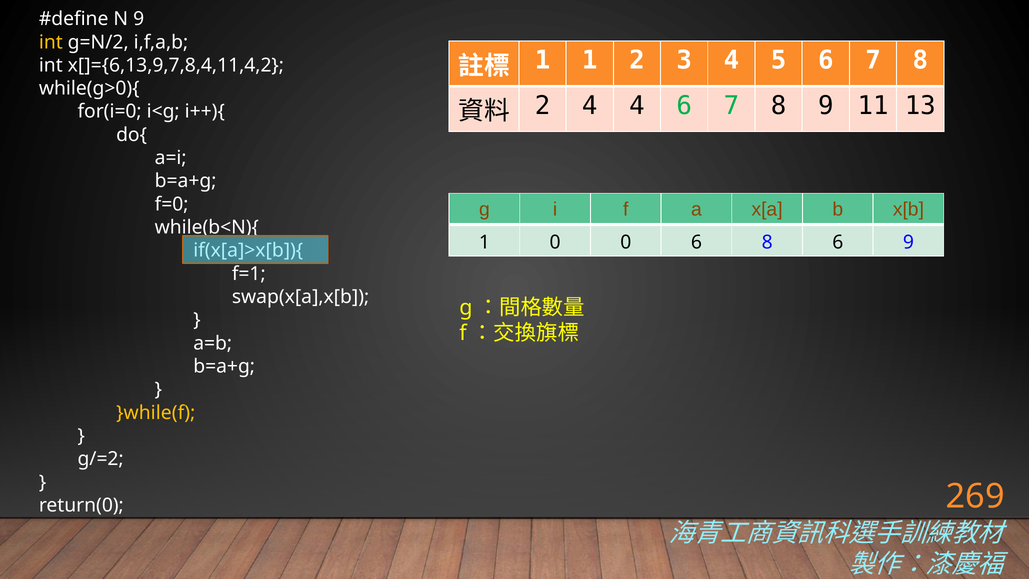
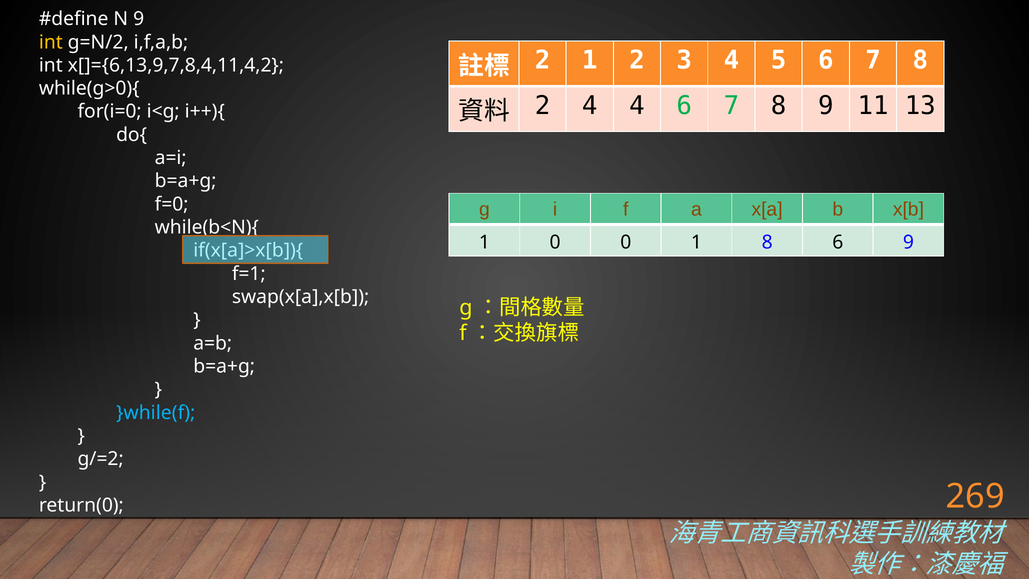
1 at (543, 60): 1 -> 2
0 6: 6 -> 1
}while(f colour: yellow -> light blue
